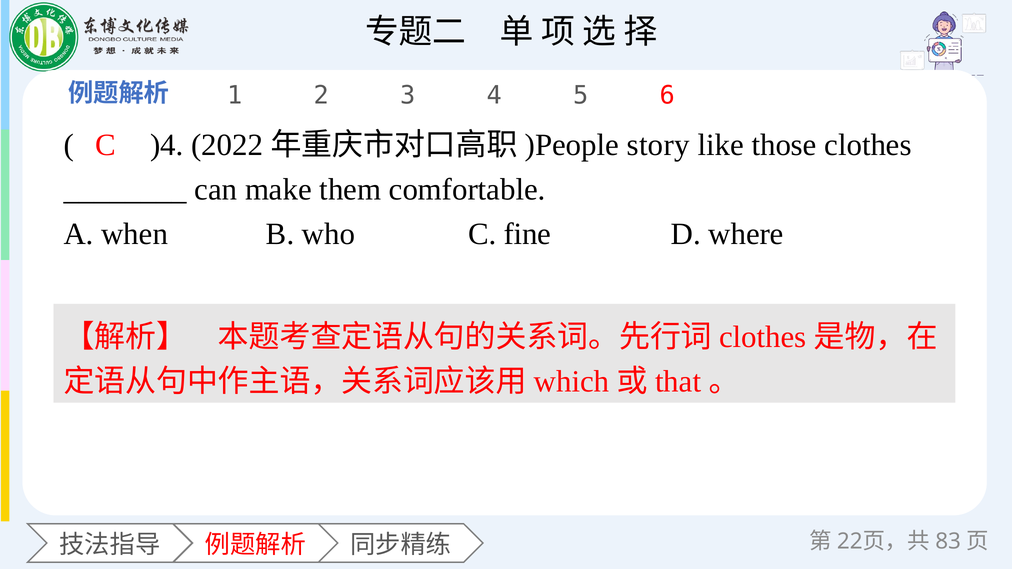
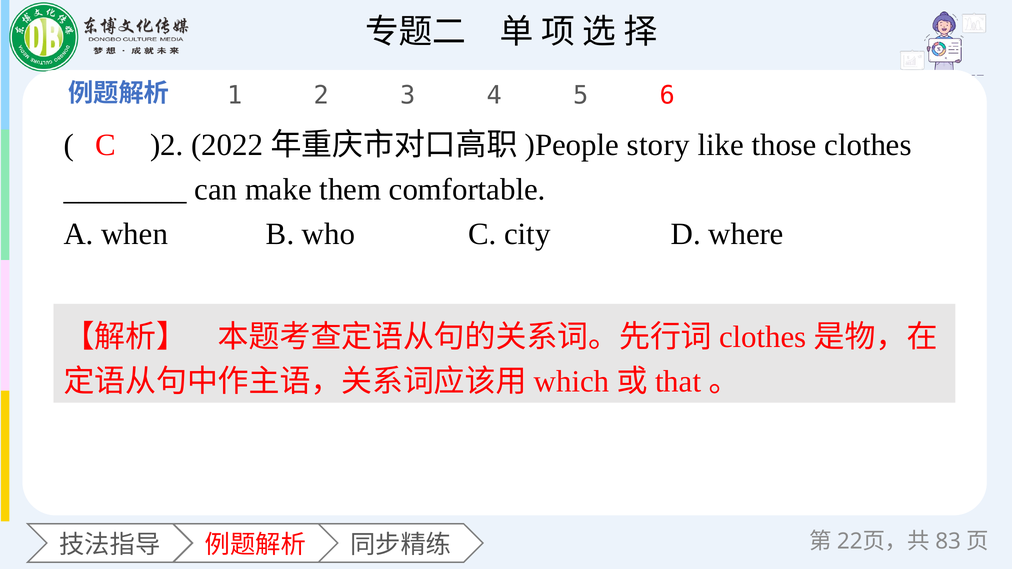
)4: )4 -> )2
fine: fine -> city
